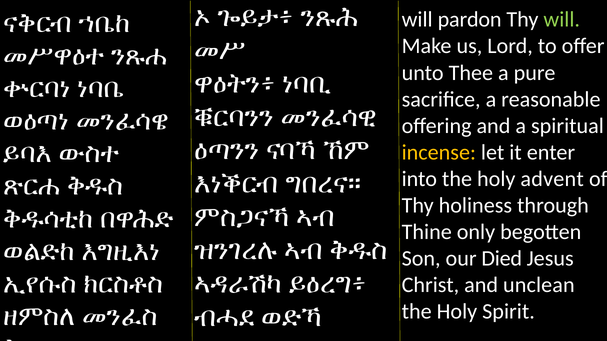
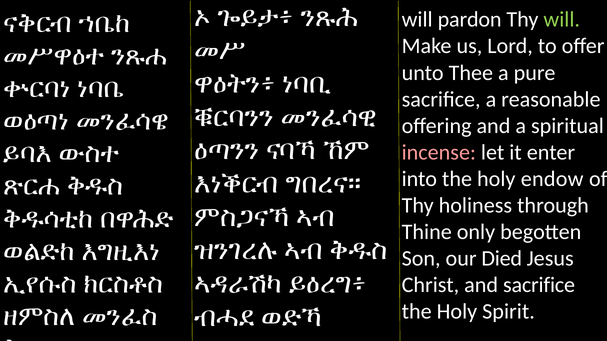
incense colour: yellow -> pink
advent: advent -> endow
and unclean: unclean -> sacrifice
